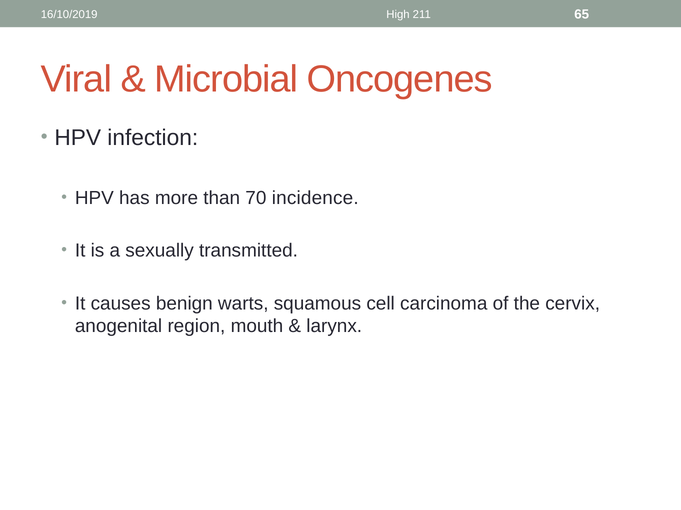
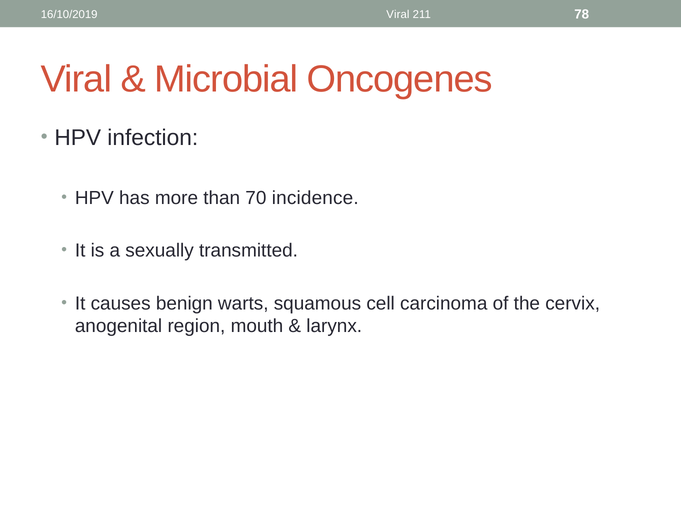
High at (398, 14): High -> Viral
65: 65 -> 78
